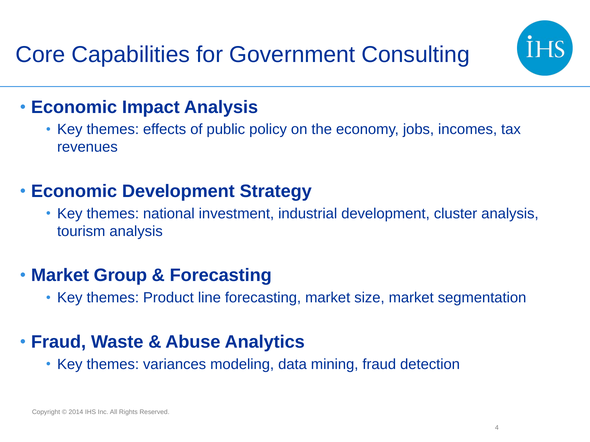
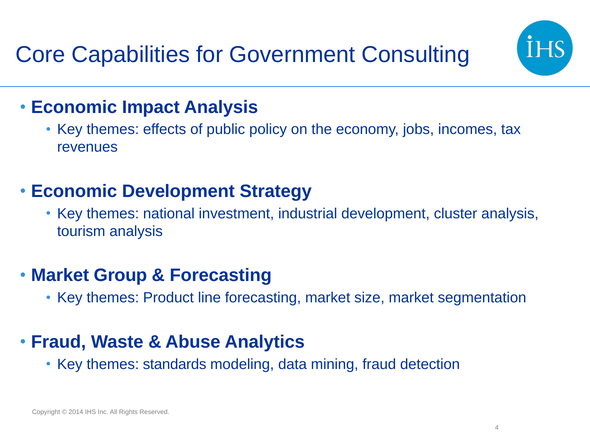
variances: variances -> standards
